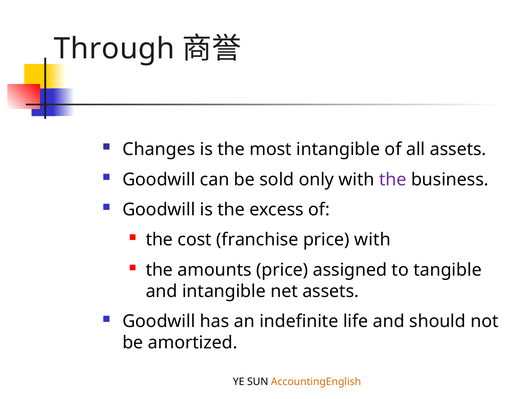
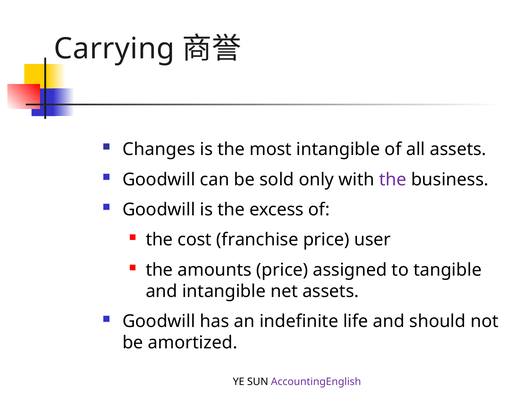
Through: Through -> Carrying
price with: with -> user
AccountingEnglish colour: orange -> purple
